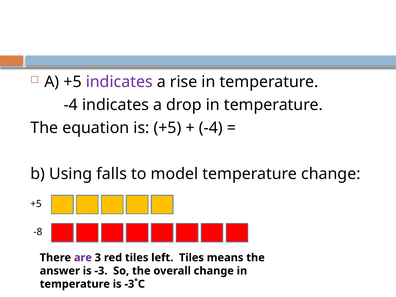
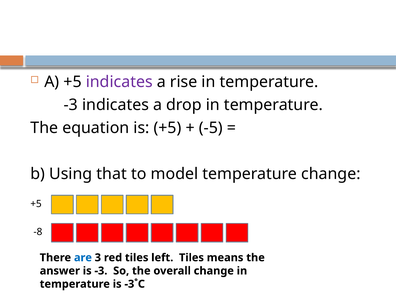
-4 at (71, 105): -4 -> -3
-4 at (211, 128): -4 -> -5
falls: falls -> that
are colour: purple -> blue
